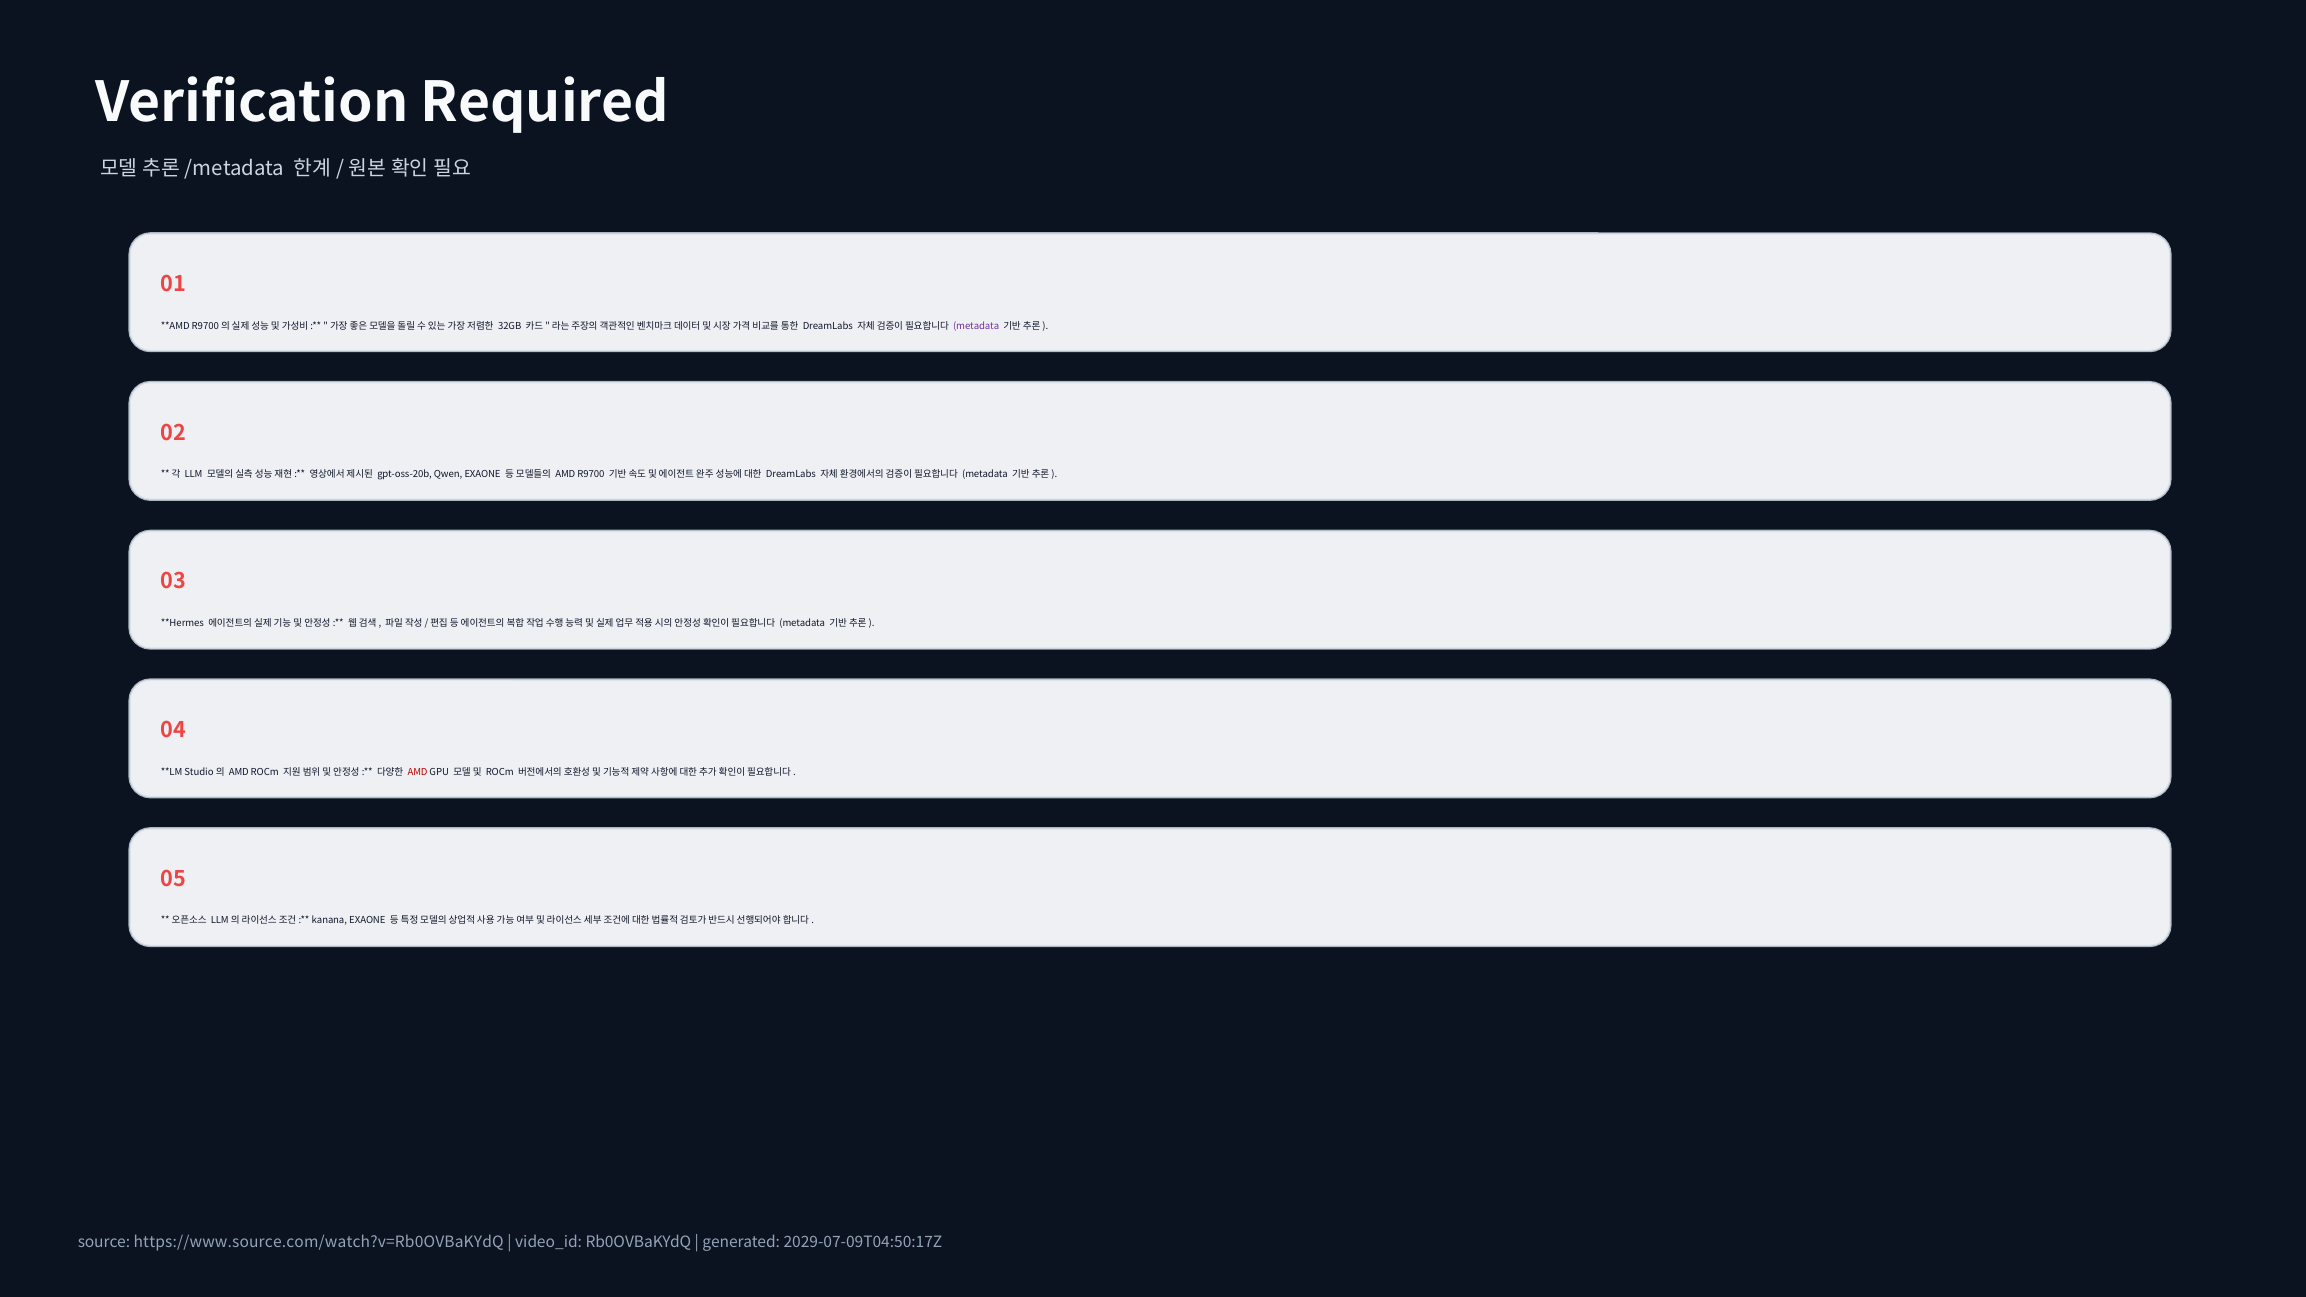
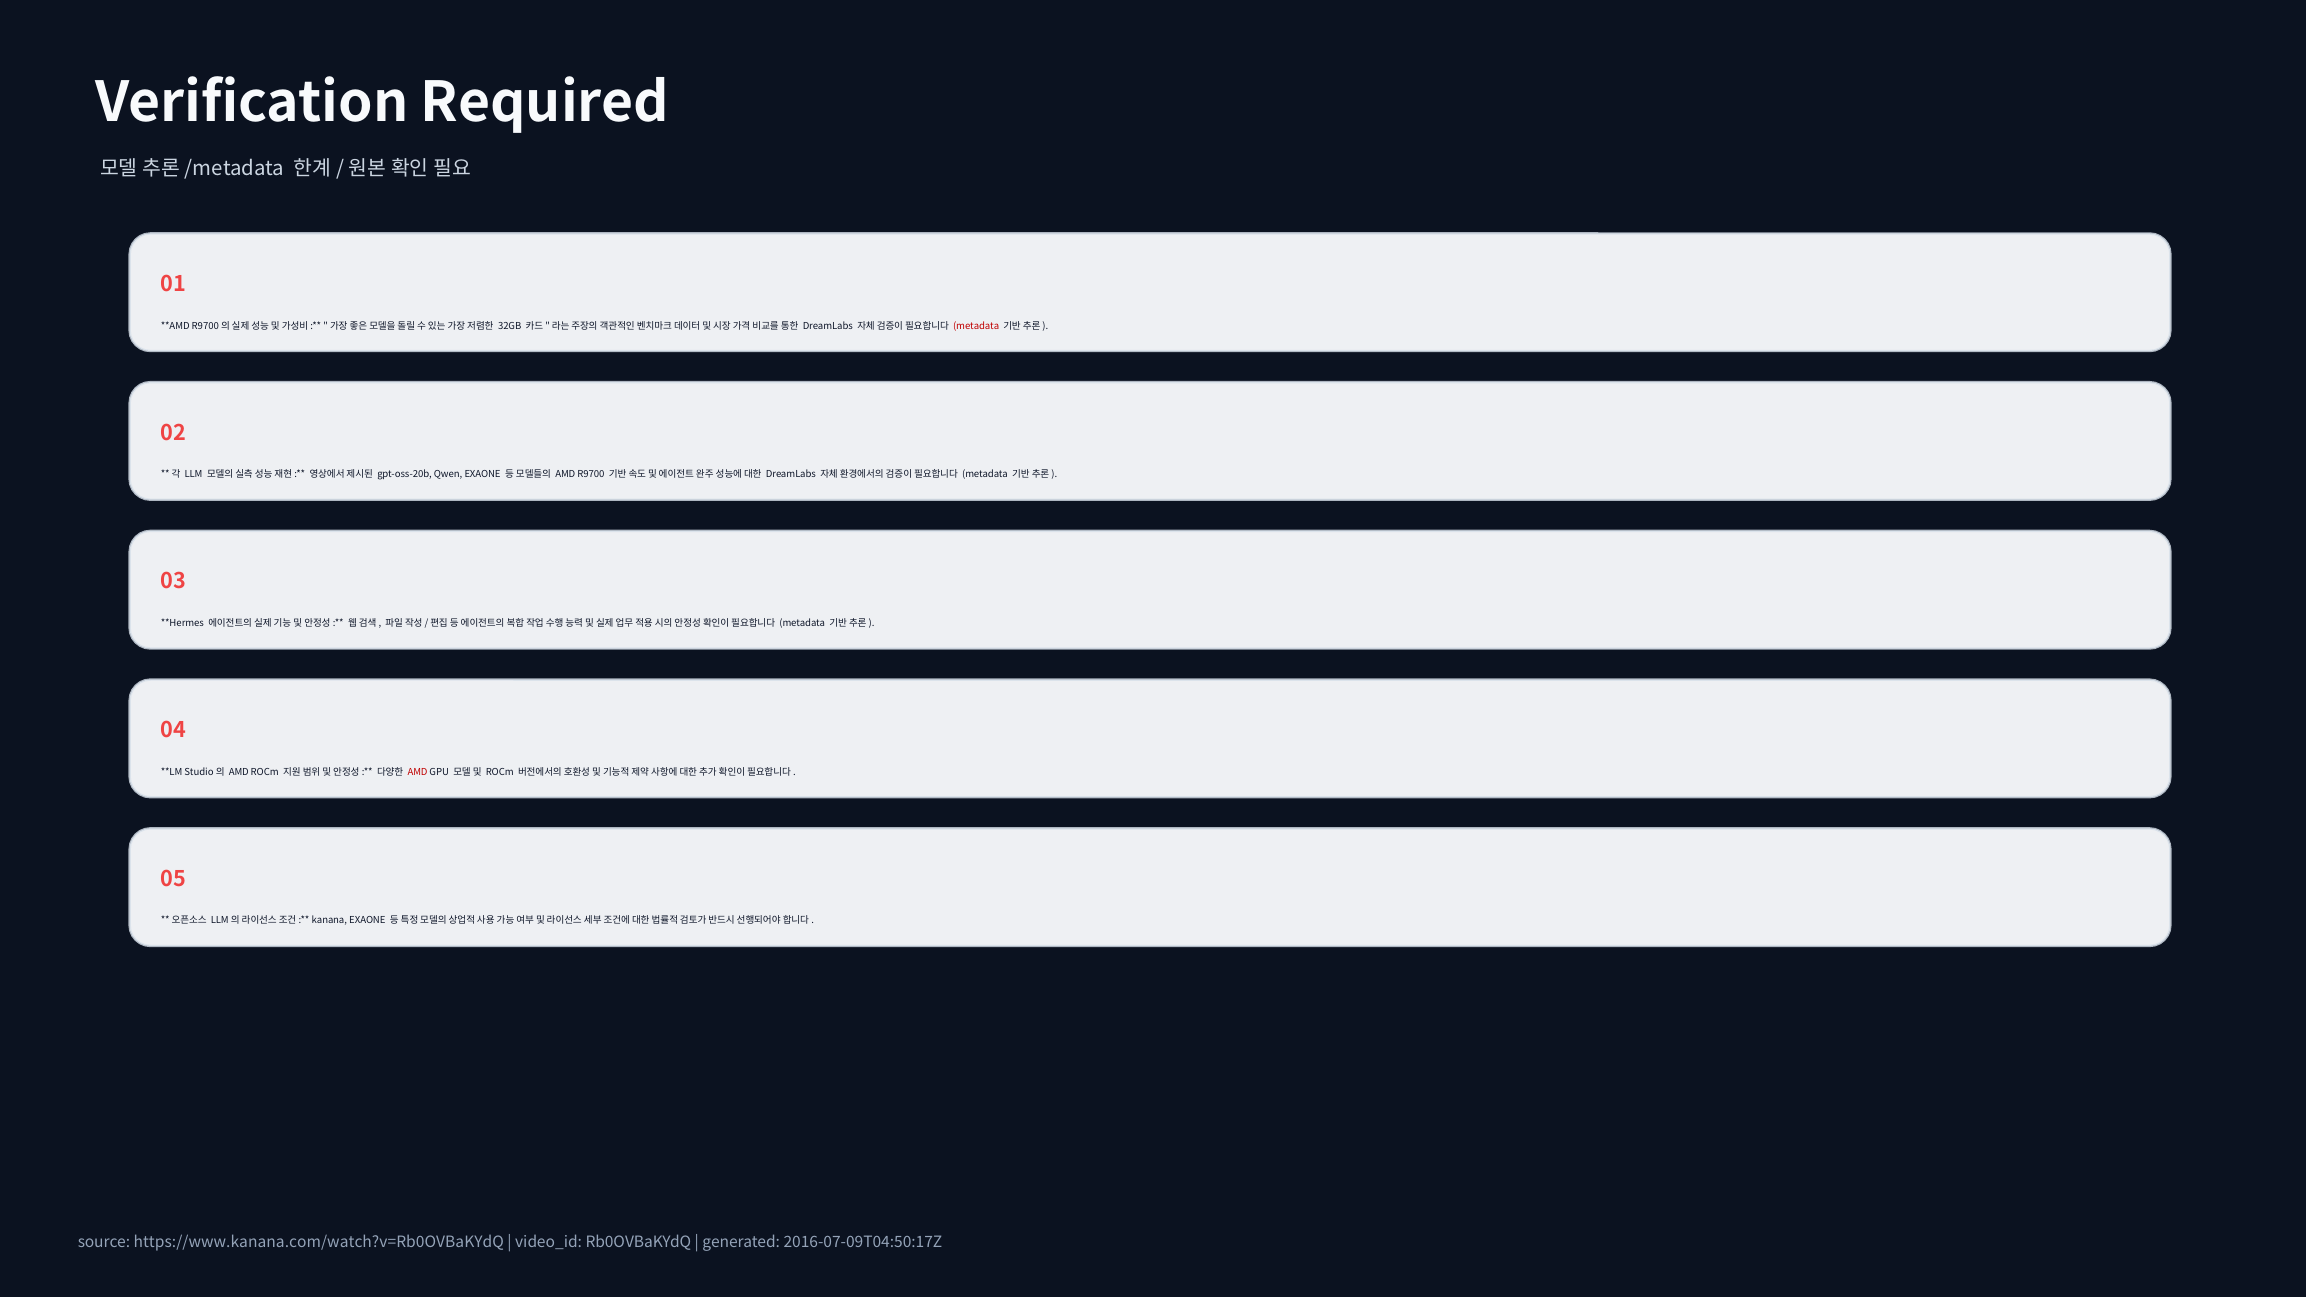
metadata at (976, 326) colour: purple -> red
https://www.source.com/watch?v=Rb0OVBaKYdQ: https://www.source.com/watch?v=Rb0OVBaKYdQ -> https://www.kanana.com/watch?v=Rb0OVBaKYdQ
2029-07-09T04:50:17Z: 2029-07-09T04:50:17Z -> 2016-07-09T04:50:17Z
